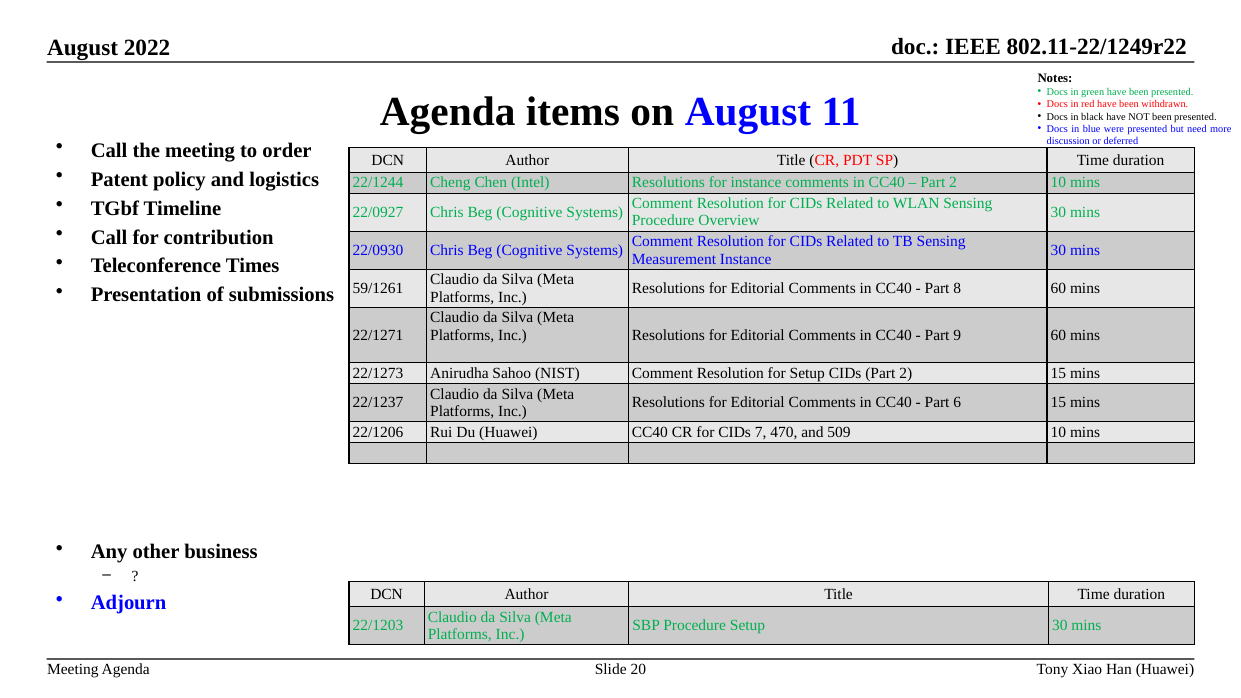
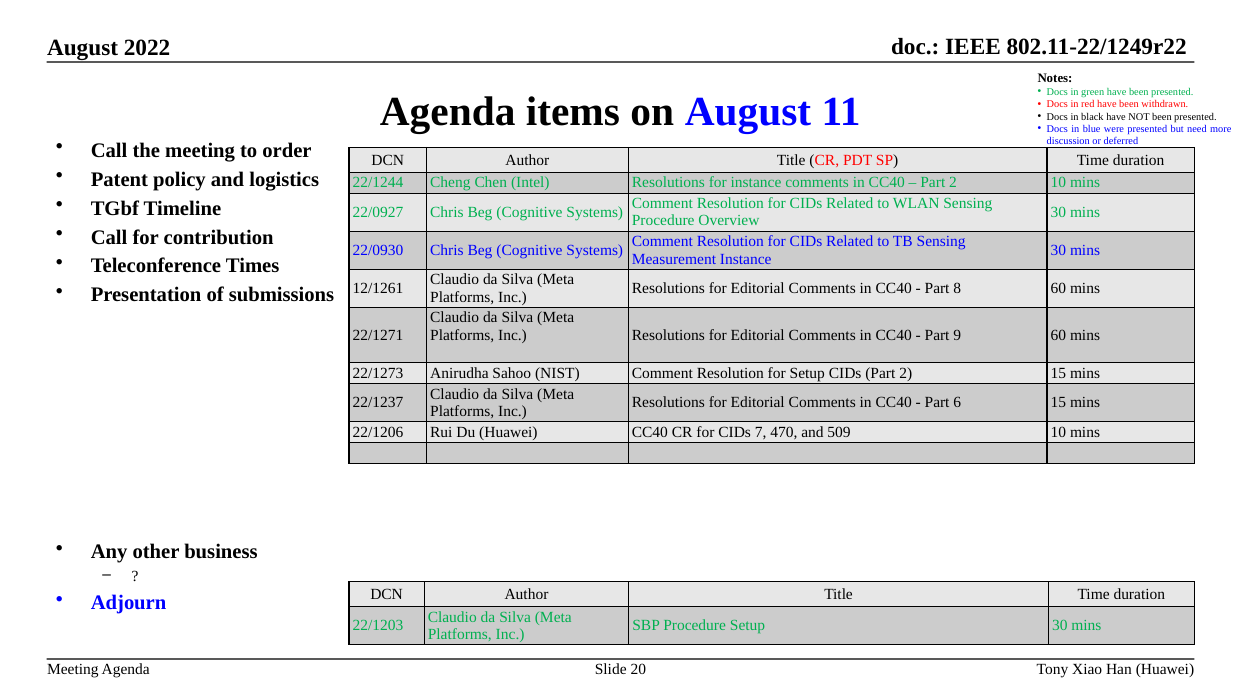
59/1261: 59/1261 -> 12/1261
